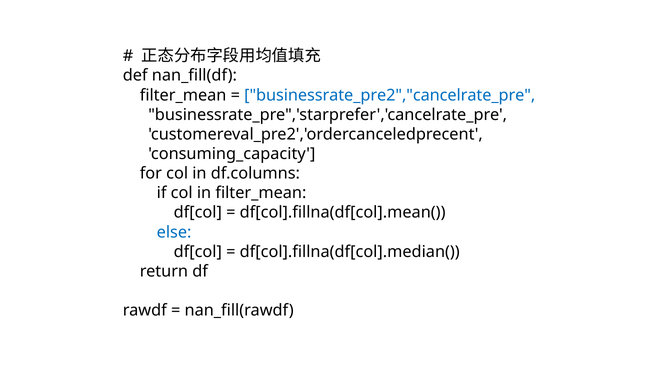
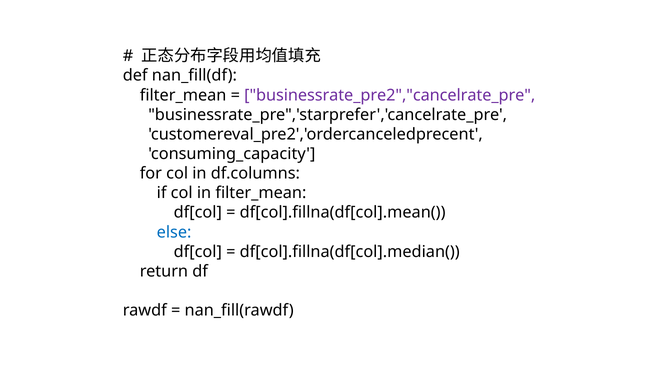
businessrate_pre2","cancelrate_pre colour: blue -> purple
